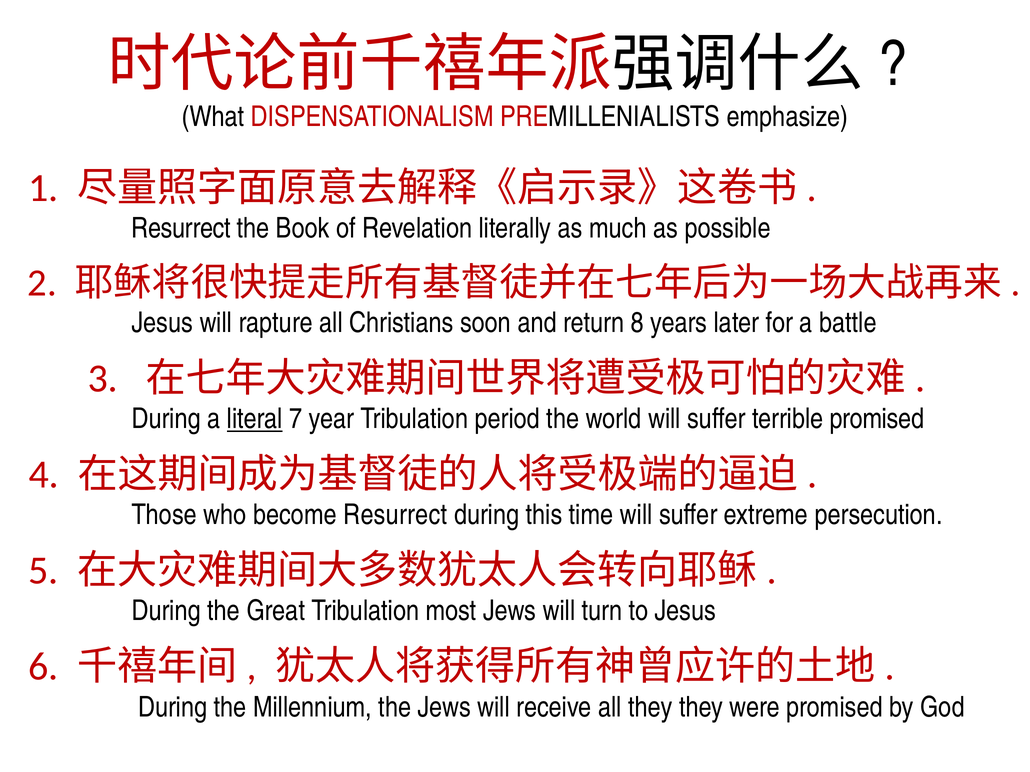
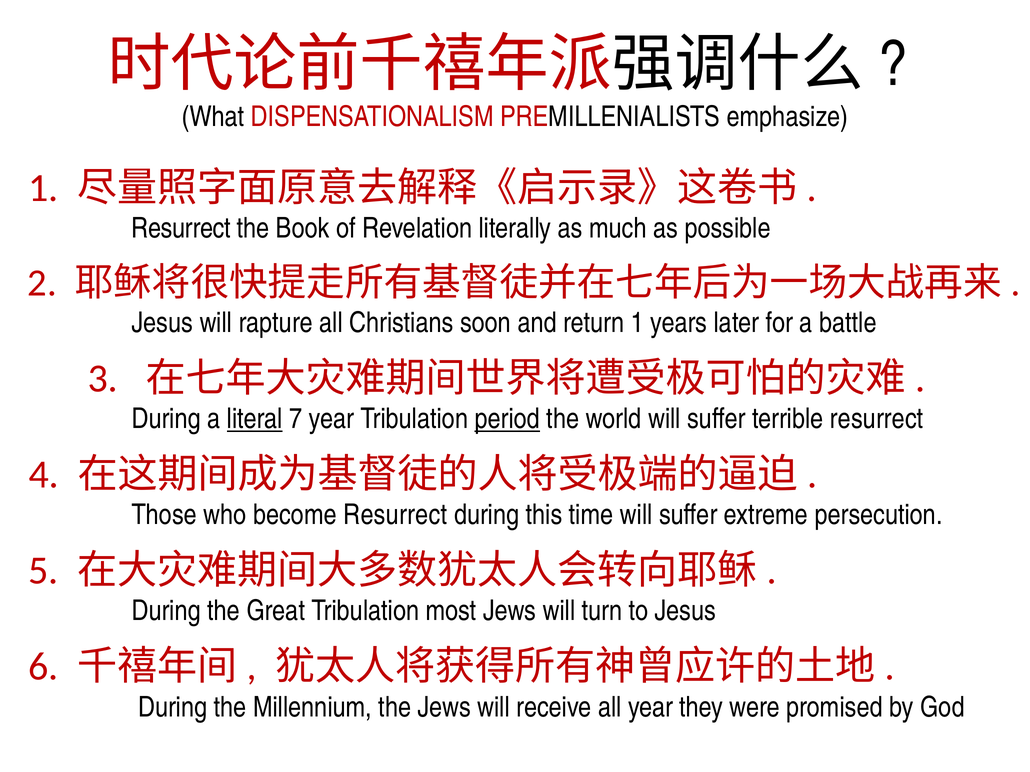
return 8: 8 -> 1
period underline: none -> present
terrible promised: promised -> resurrect
all they: they -> year
